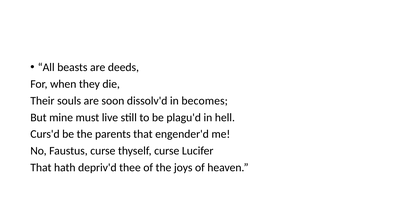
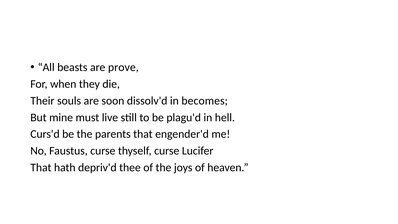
deeds: deeds -> prove
